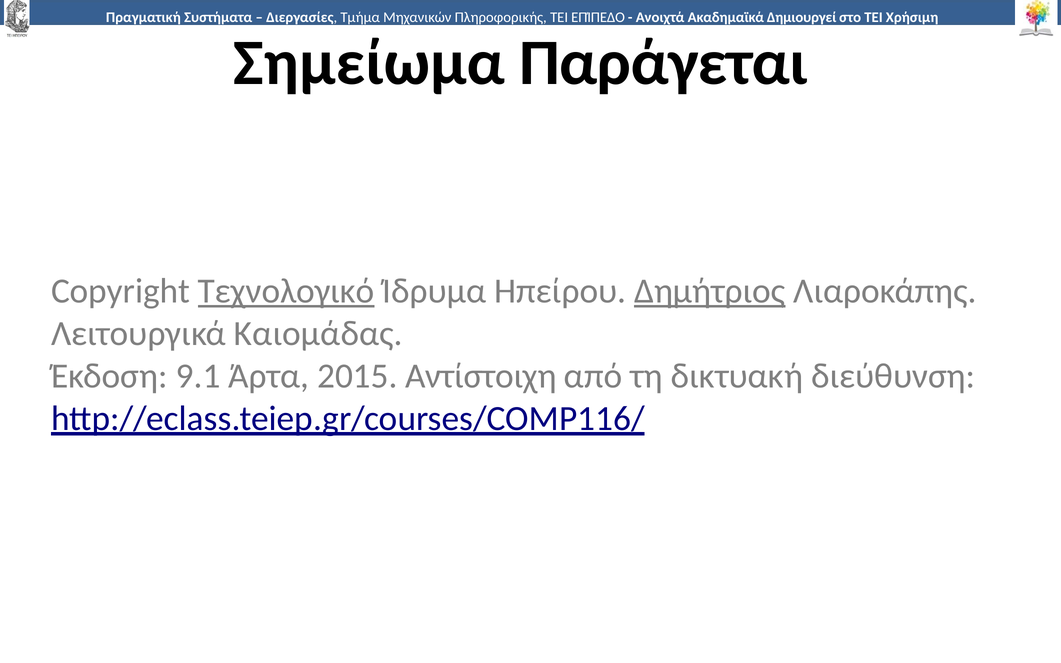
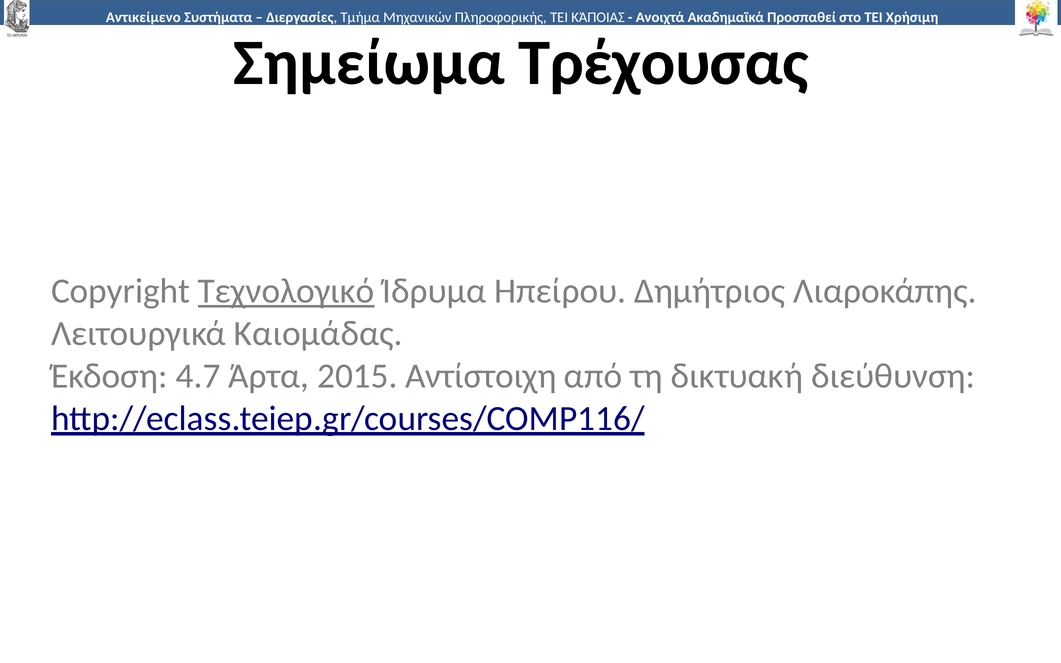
Πραγματική: Πραγματική -> Αντικείμενο
ΕΠΊΠΕΔΟ: ΕΠΊΠΕΔΟ -> ΚΆΠΟΙΑΣ
Δημιουργεί: Δημιουργεί -> Προσπαθεί
Παράγεται: Παράγεται -> Τρέχουσας
Δημήτριος underline: present -> none
9.1: 9.1 -> 4.7
